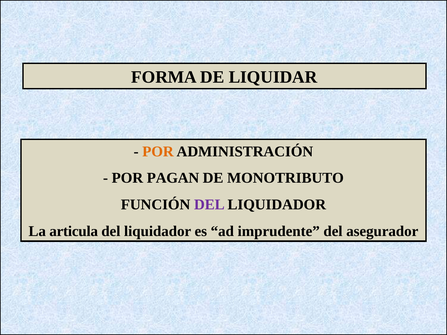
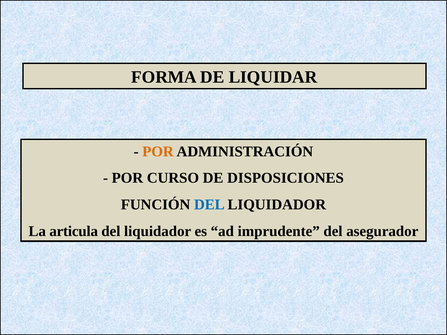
PAGAN: PAGAN -> CURSO
MONOTRIBUTO: MONOTRIBUTO -> DISPOSICIONES
DEL at (209, 205) colour: purple -> blue
